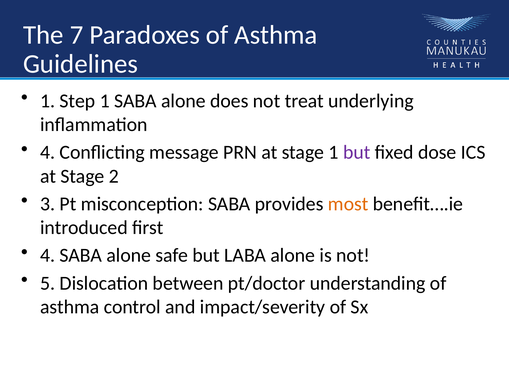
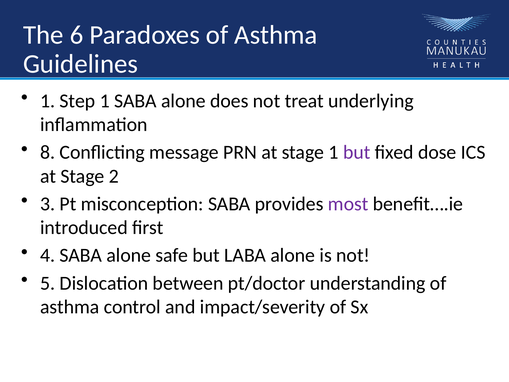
7: 7 -> 6
4 at (48, 152): 4 -> 8
most colour: orange -> purple
